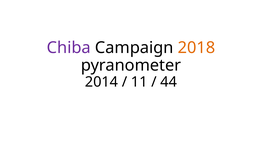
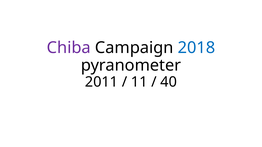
2018 colour: orange -> blue
2014: 2014 -> 2011
44: 44 -> 40
